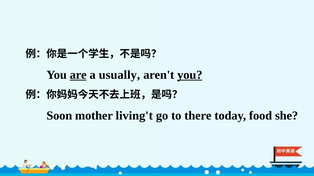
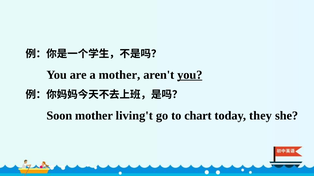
are underline: present -> none
a usually: usually -> mother
there: there -> chart
food: food -> they
